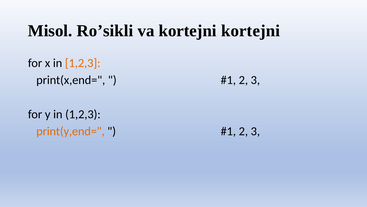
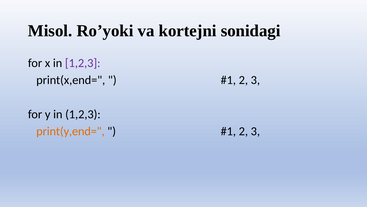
Ro’sikli: Ro’sikli -> Ro’yoki
kortejni kortejni: kortejni -> sonidagi
1,2,3 at (83, 63) colour: orange -> purple
